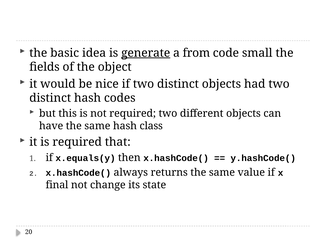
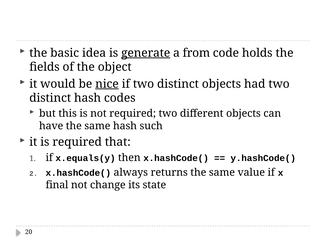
small: small -> holds
nice underline: none -> present
class: class -> such
